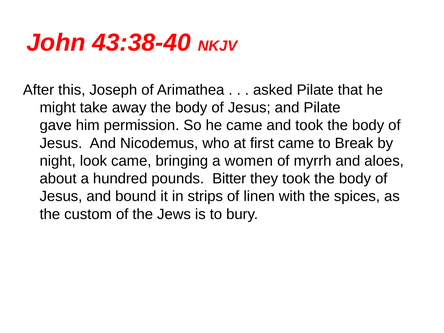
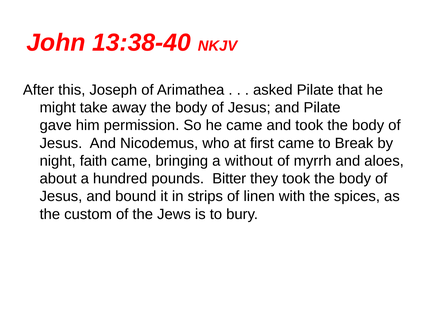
43:38-40: 43:38-40 -> 13:38-40
look: look -> faith
women: women -> without
